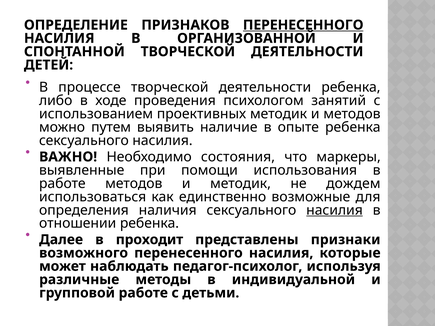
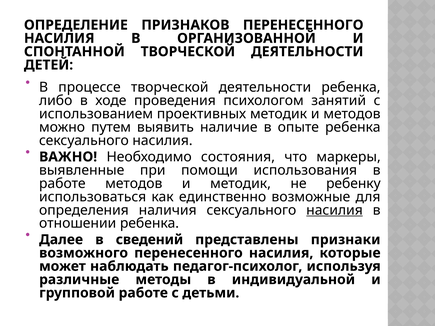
ПЕРЕНЕСЕННОГО at (303, 25) underline: present -> none
дождем: дождем -> ребенку
проходит: проходит -> сведений
